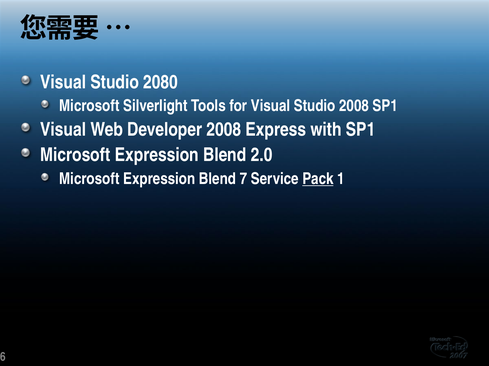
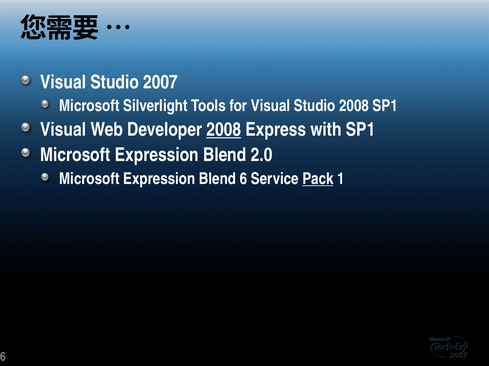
2080: 2080 -> 2007
2008 at (224, 130) underline: none -> present
7: 7 -> 6
